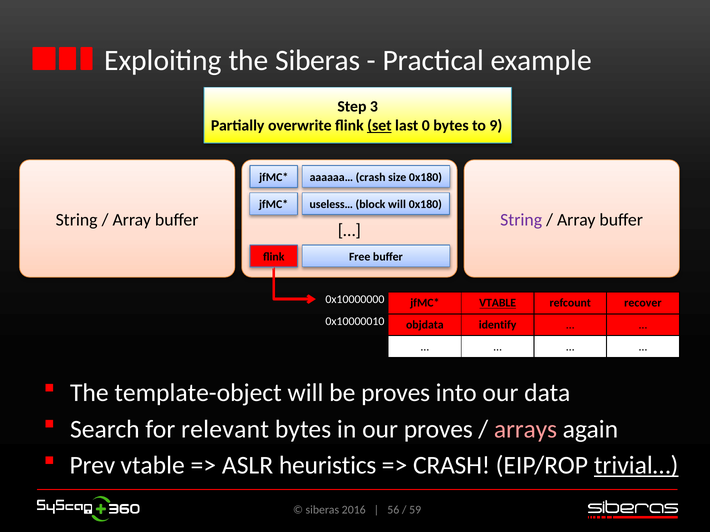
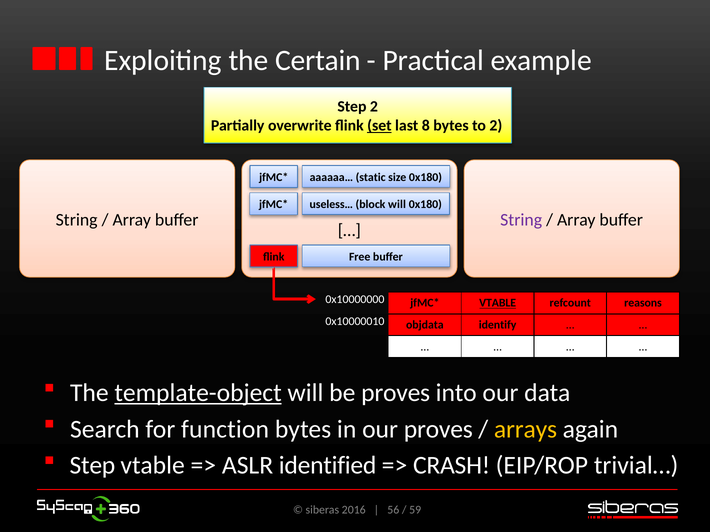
the Siberas: Siberas -> Certain
Step 3: 3 -> 2
0: 0 -> 8
to 9: 9 -> 2
aaaaaa… crash: crash -> static
recover: recover -> reasons
template-object underline: none -> present
relevant: relevant -> function
arrays colour: pink -> yellow
Prev at (92, 466): Prev -> Step
heuristics: heuristics -> identified
trivial… underline: present -> none
